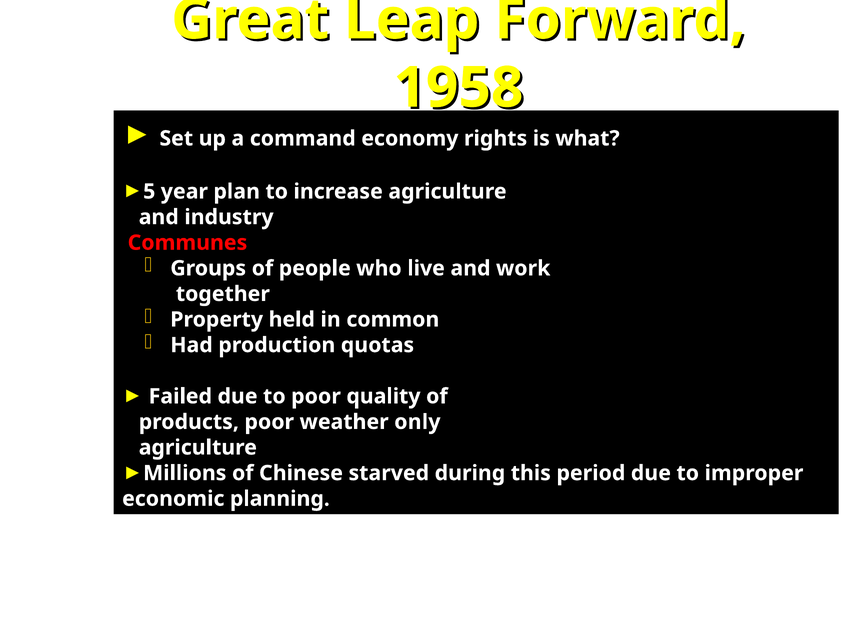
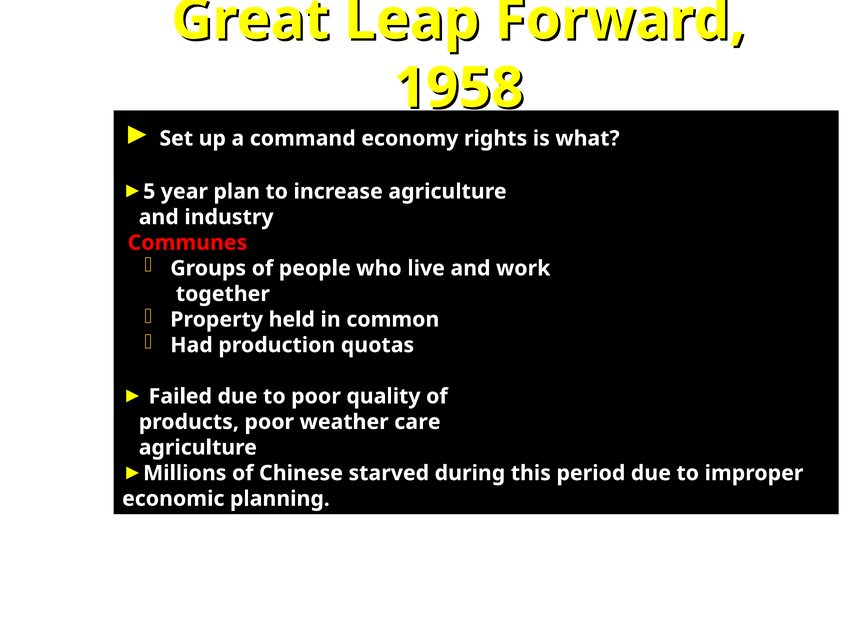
only: only -> care
